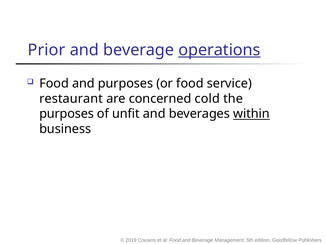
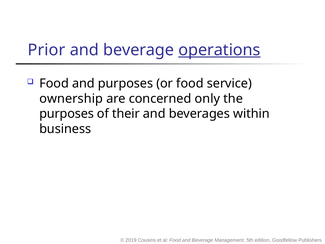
restaurant: restaurant -> ownership
cold: cold -> only
unfit: unfit -> their
within underline: present -> none
